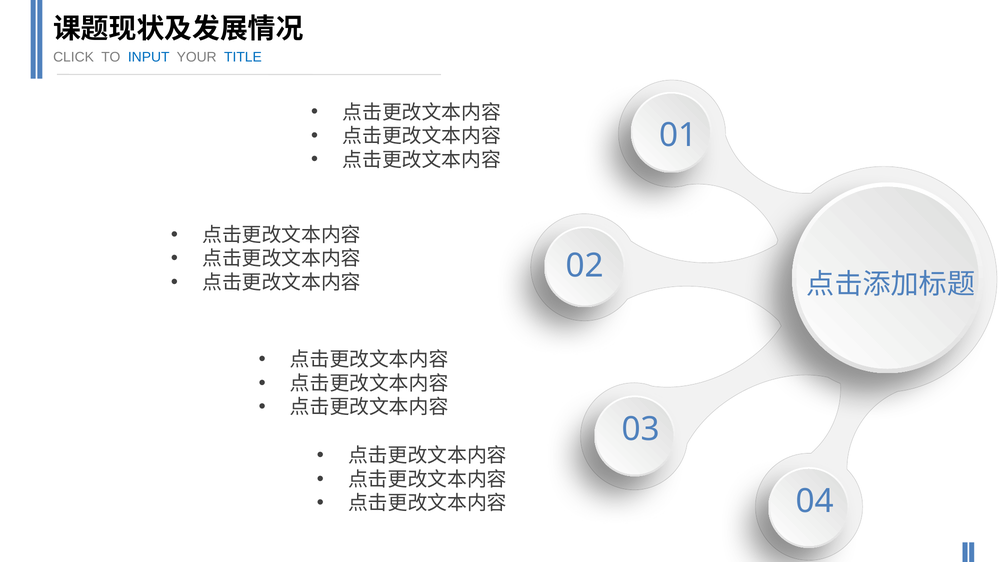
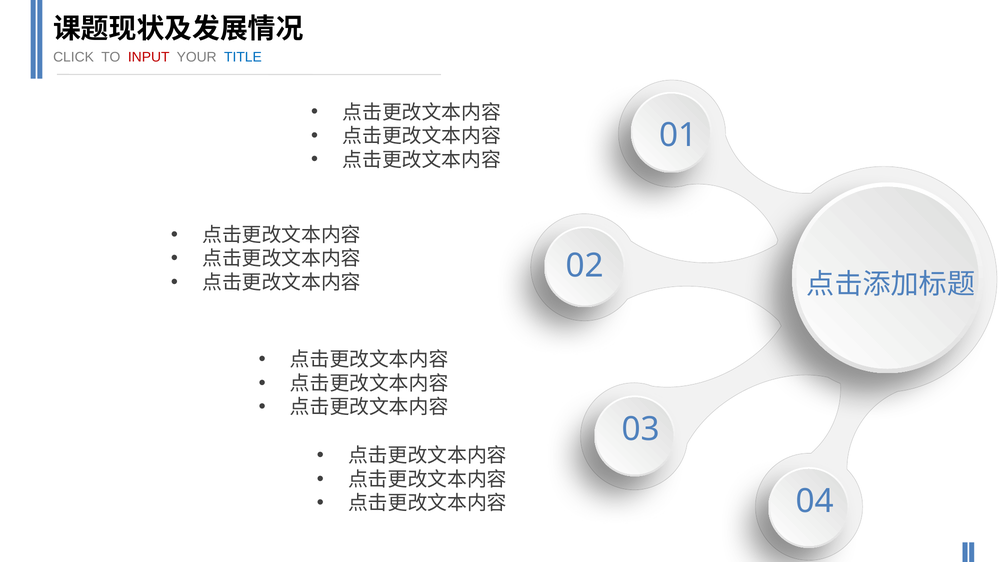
INPUT colour: blue -> red
